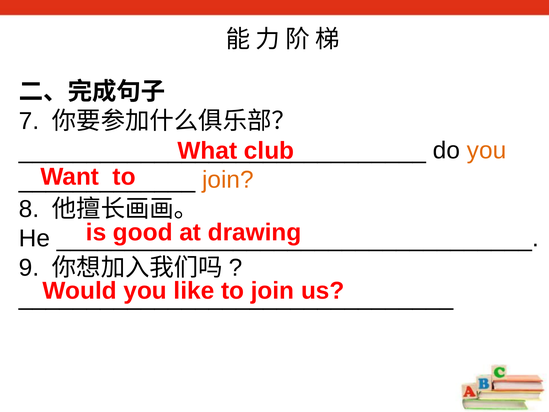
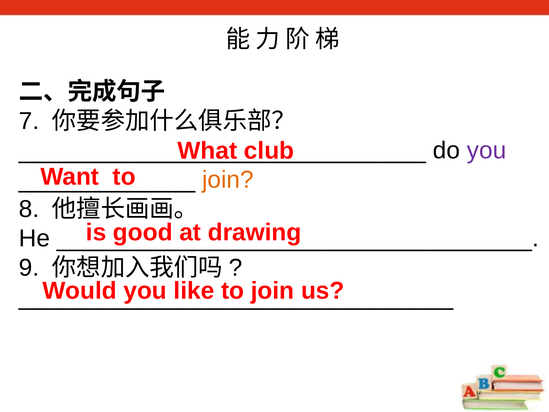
you at (487, 150) colour: orange -> purple
